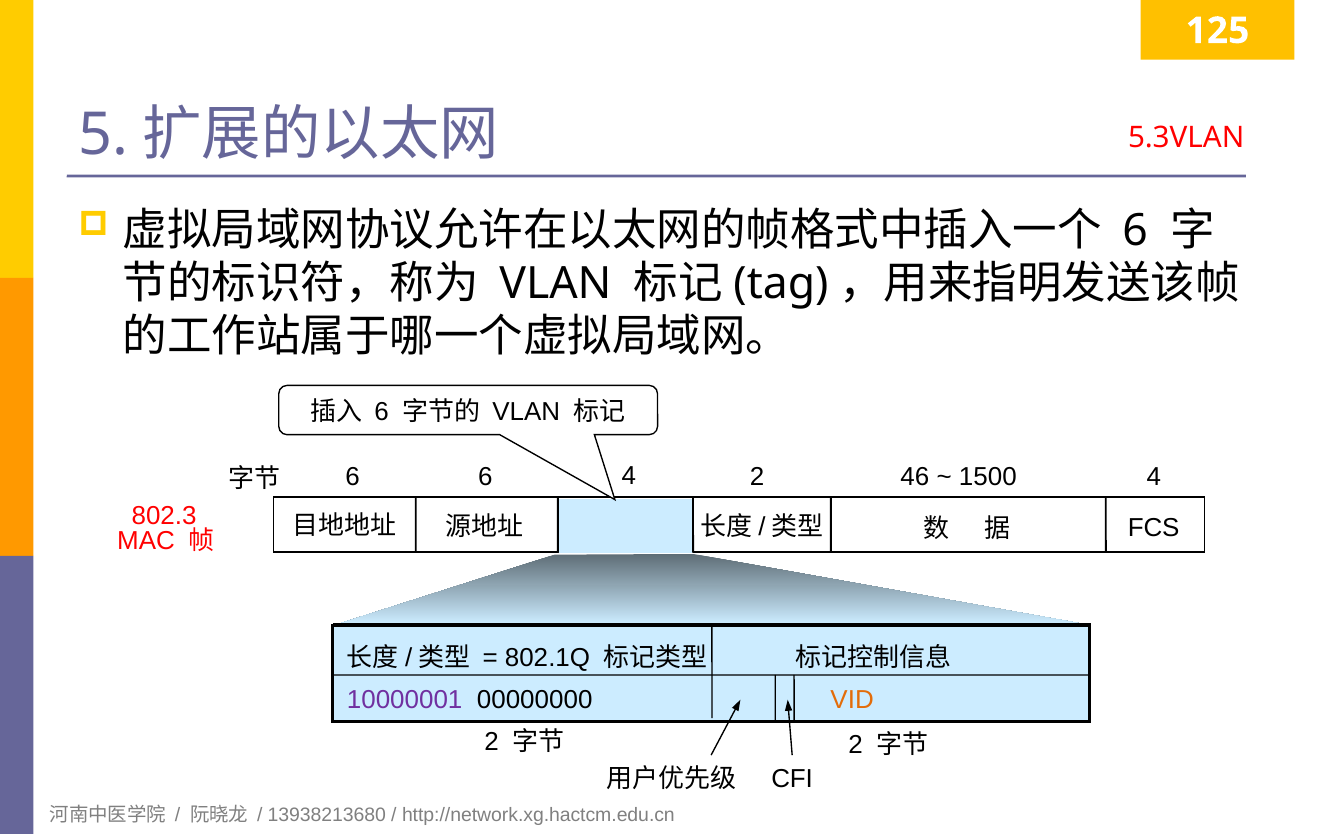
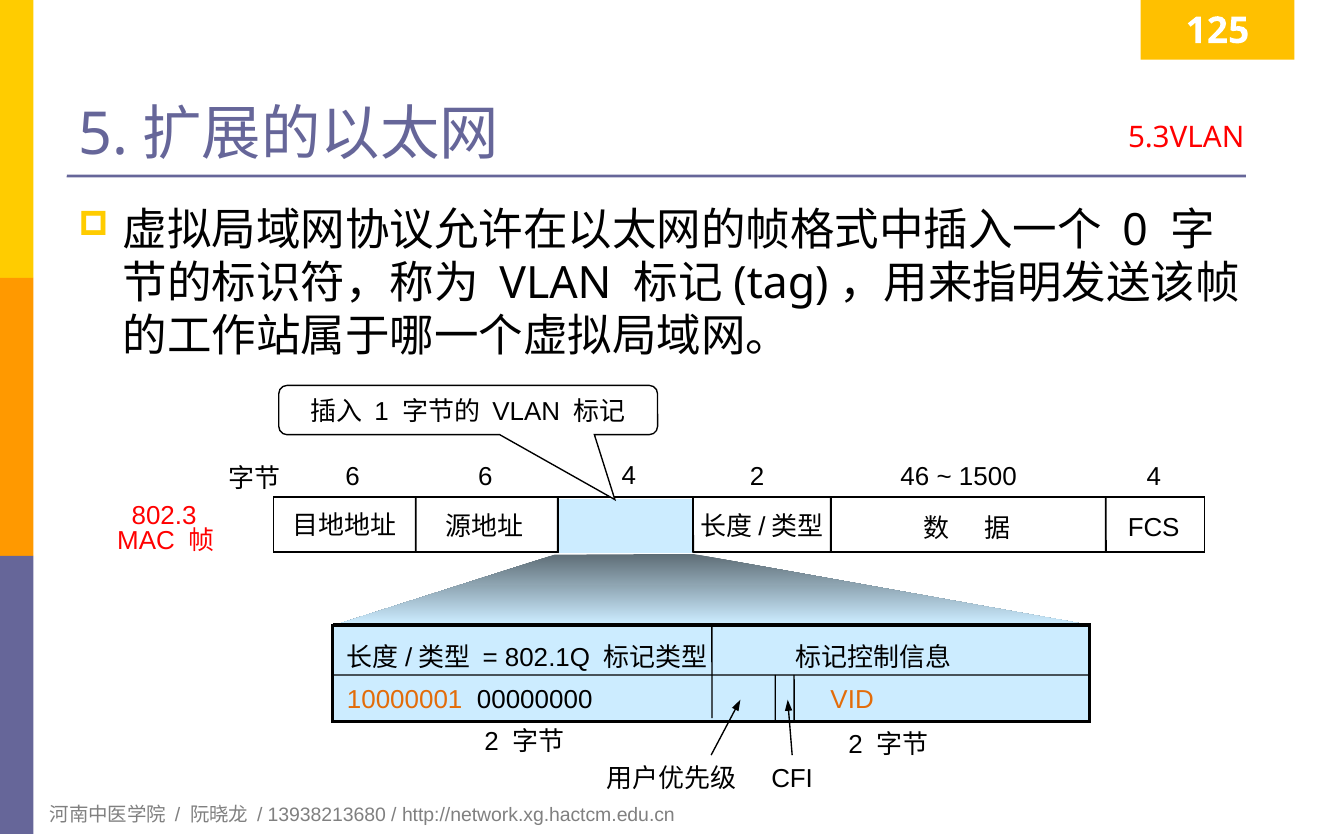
6 at (1135, 230): 6 -> 0
6 at (382, 412): 6 -> 1
10000001 colour: purple -> orange
